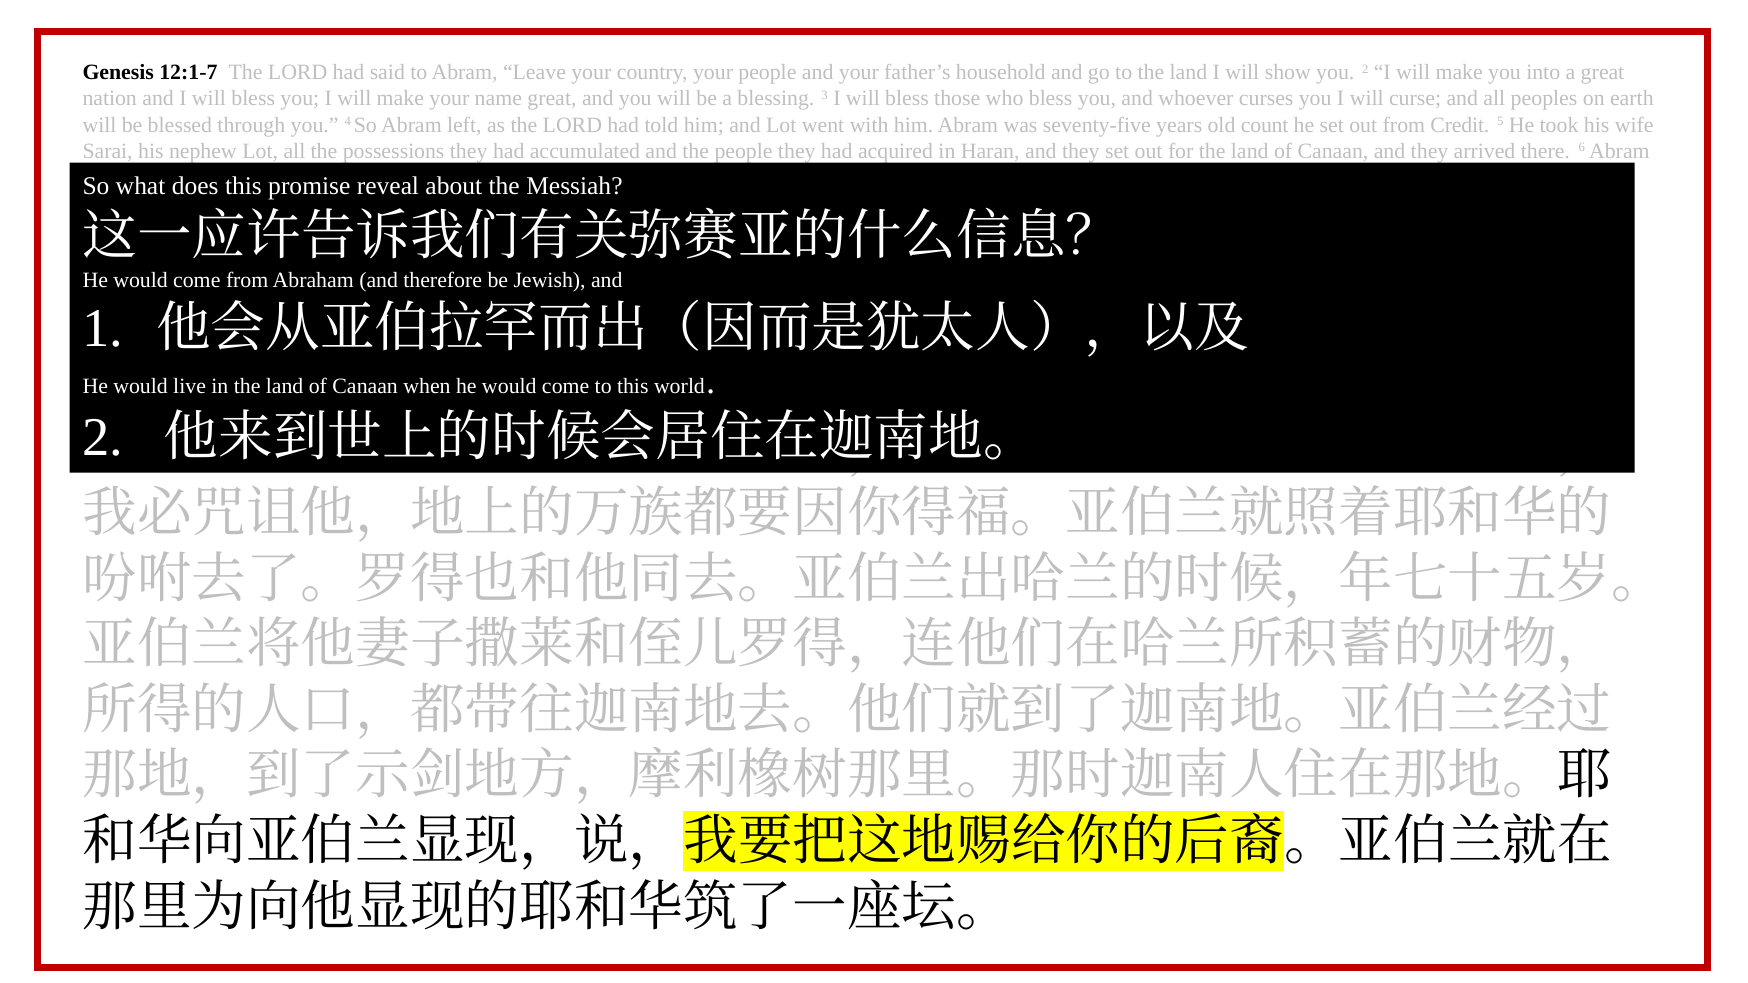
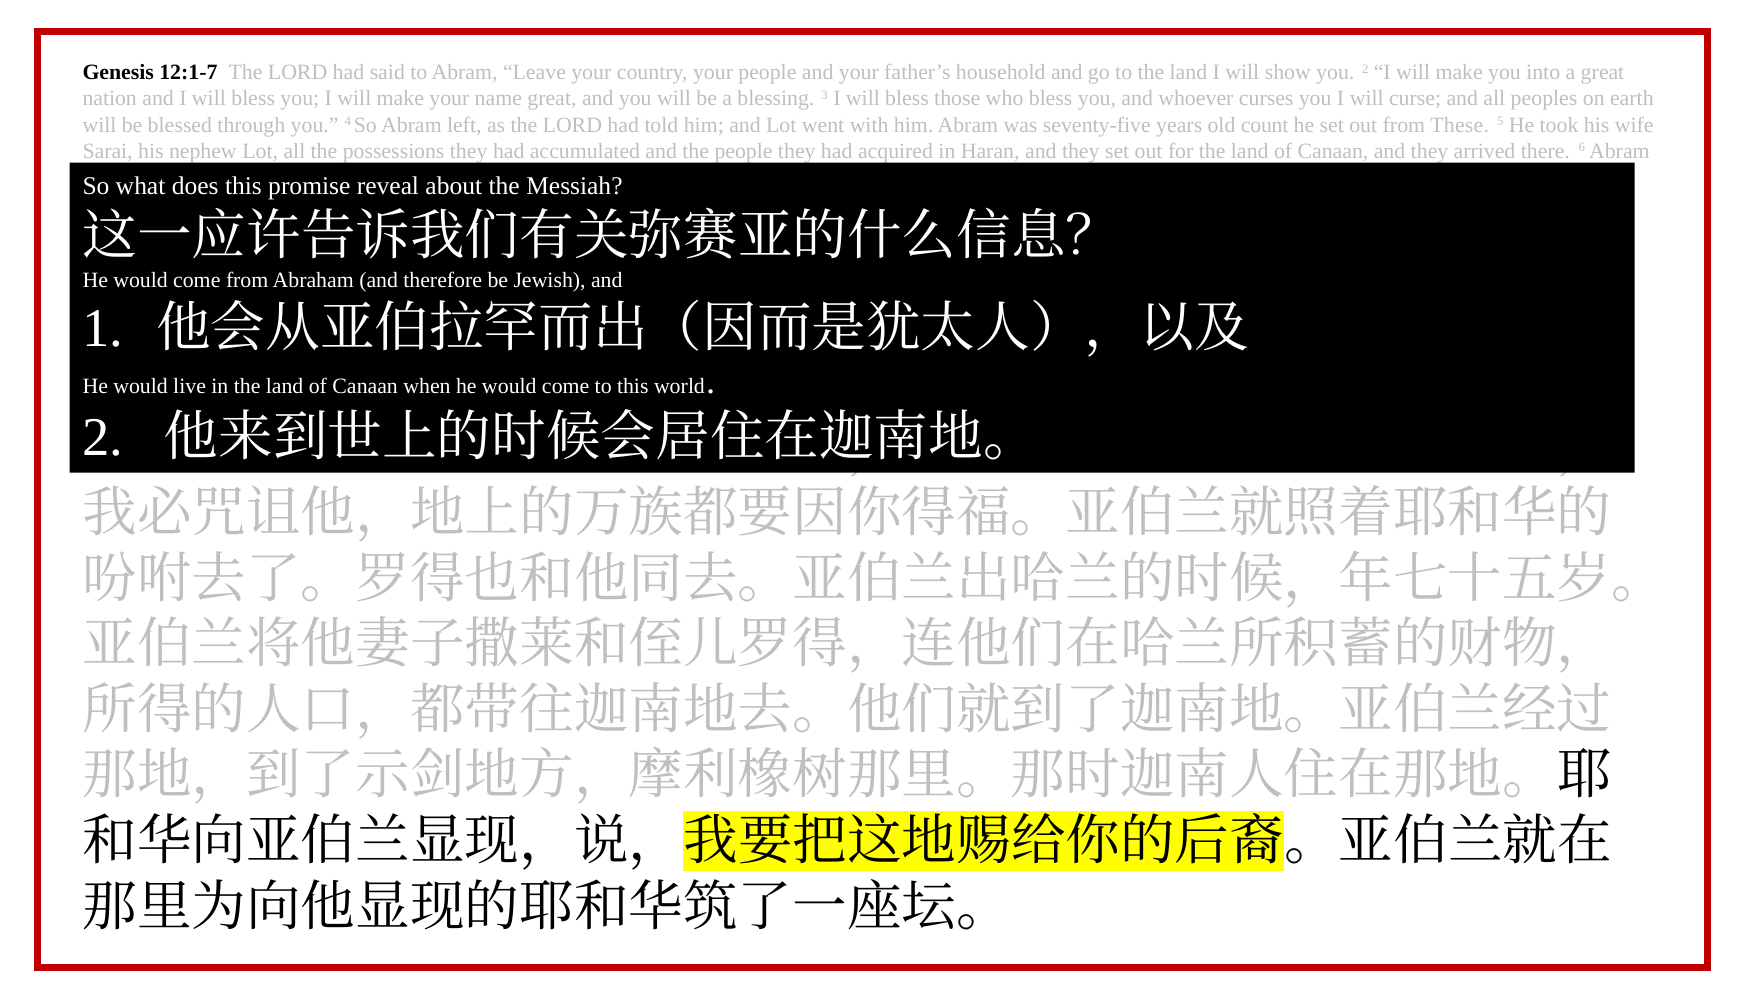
Credit: Credit -> These
